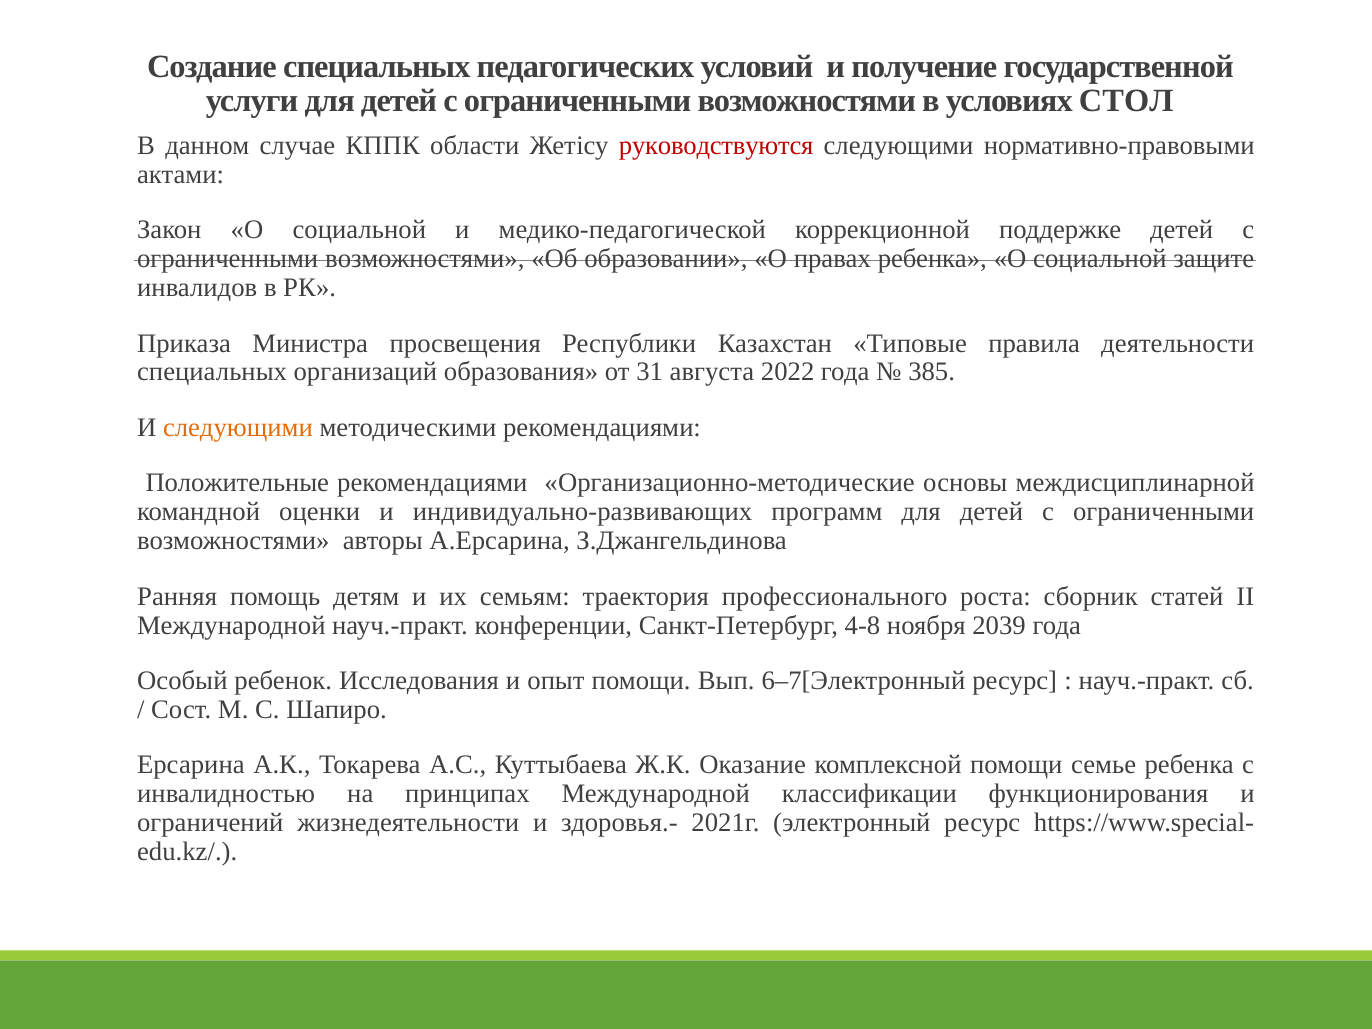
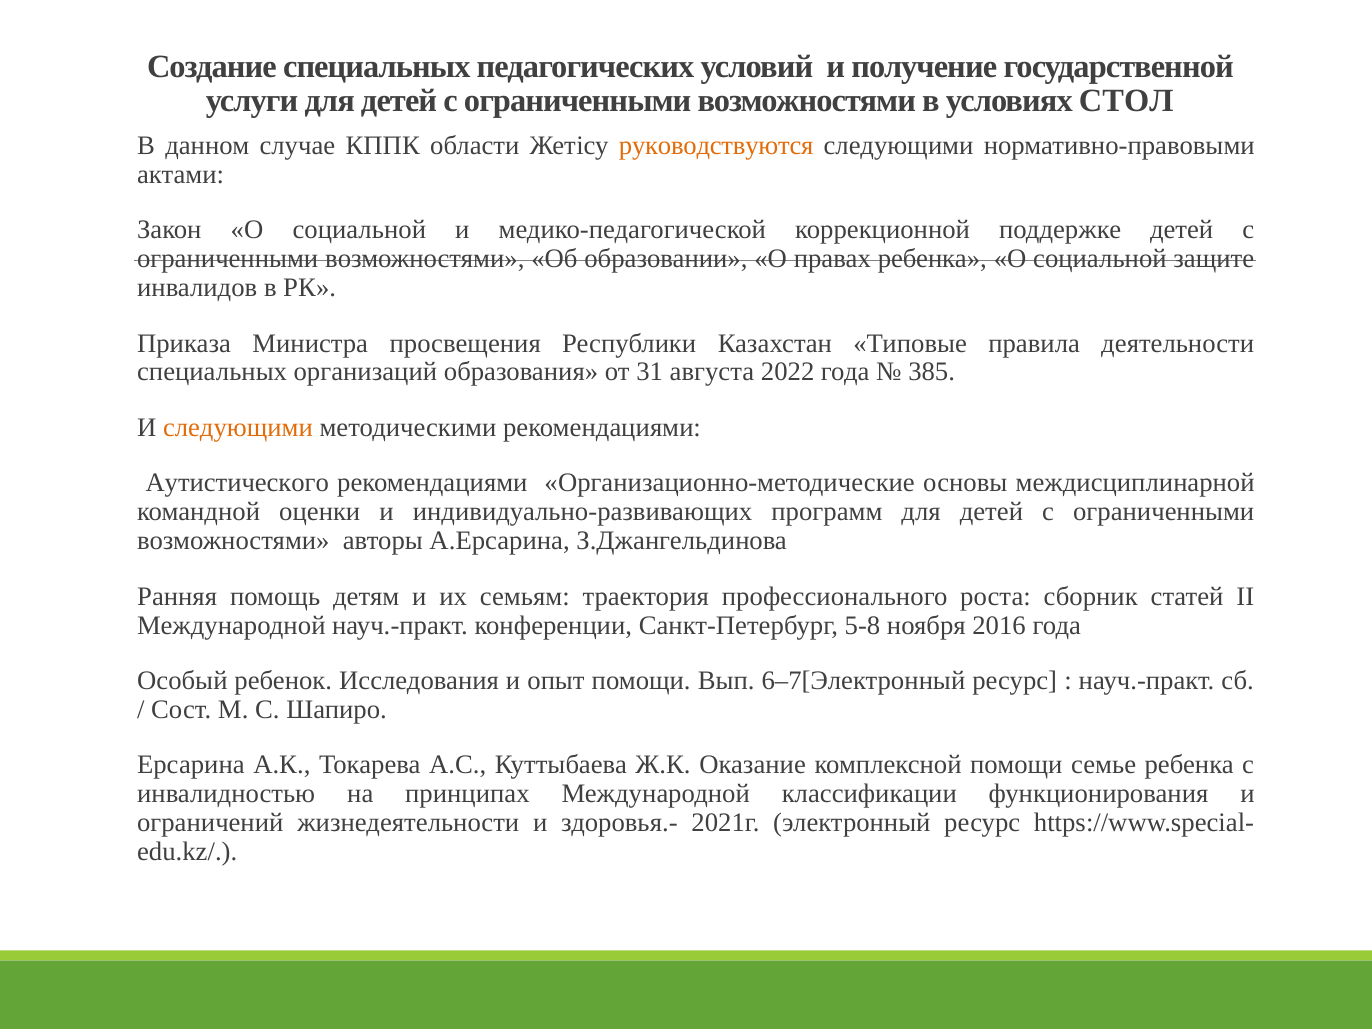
руководствуются colour: red -> orange
Положительные: Положительные -> Аутистического
4-8: 4-8 -> 5-8
2039: 2039 -> 2016
